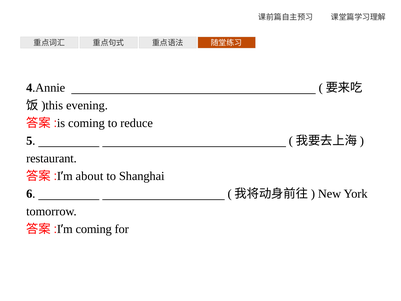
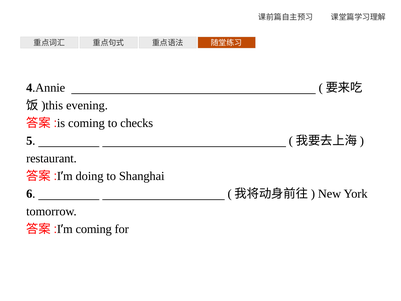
reduce: reduce -> checks
about: about -> doing
